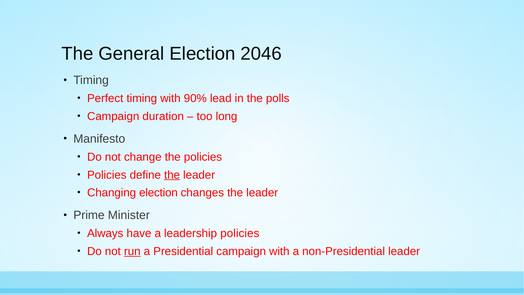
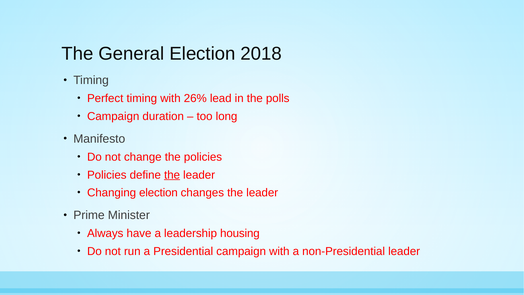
2046: 2046 -> 2018
90%: 90% -> 26%
leadership policies: policies -> housing
run underline: present -> none
